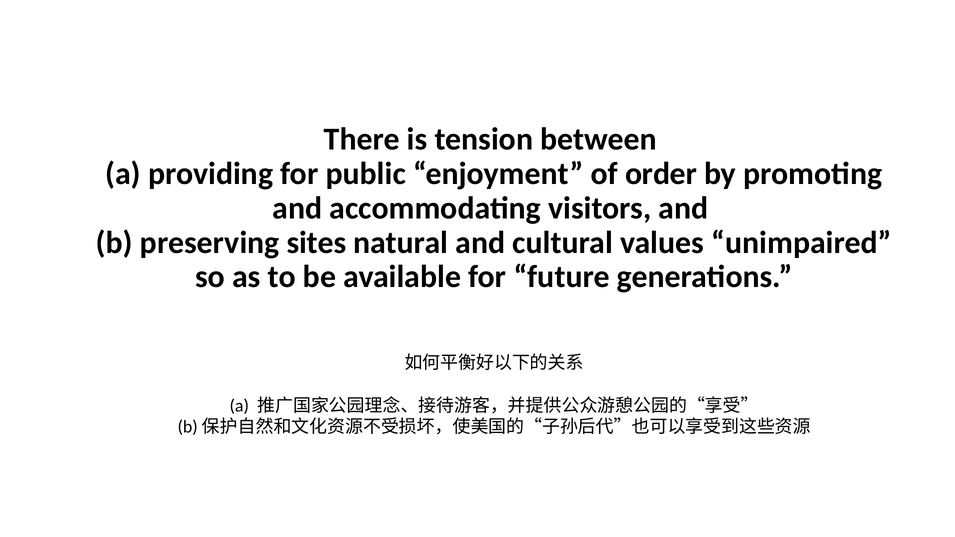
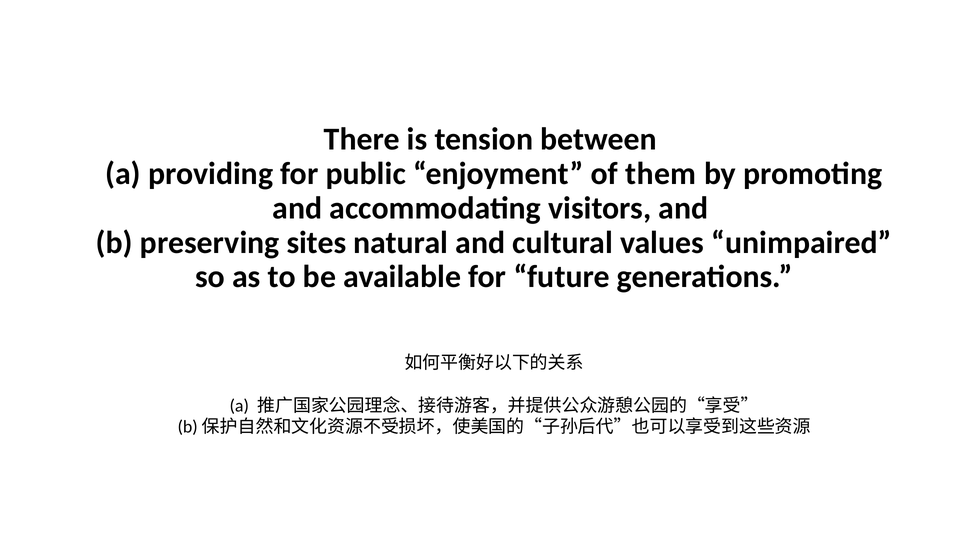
order: order -> them
